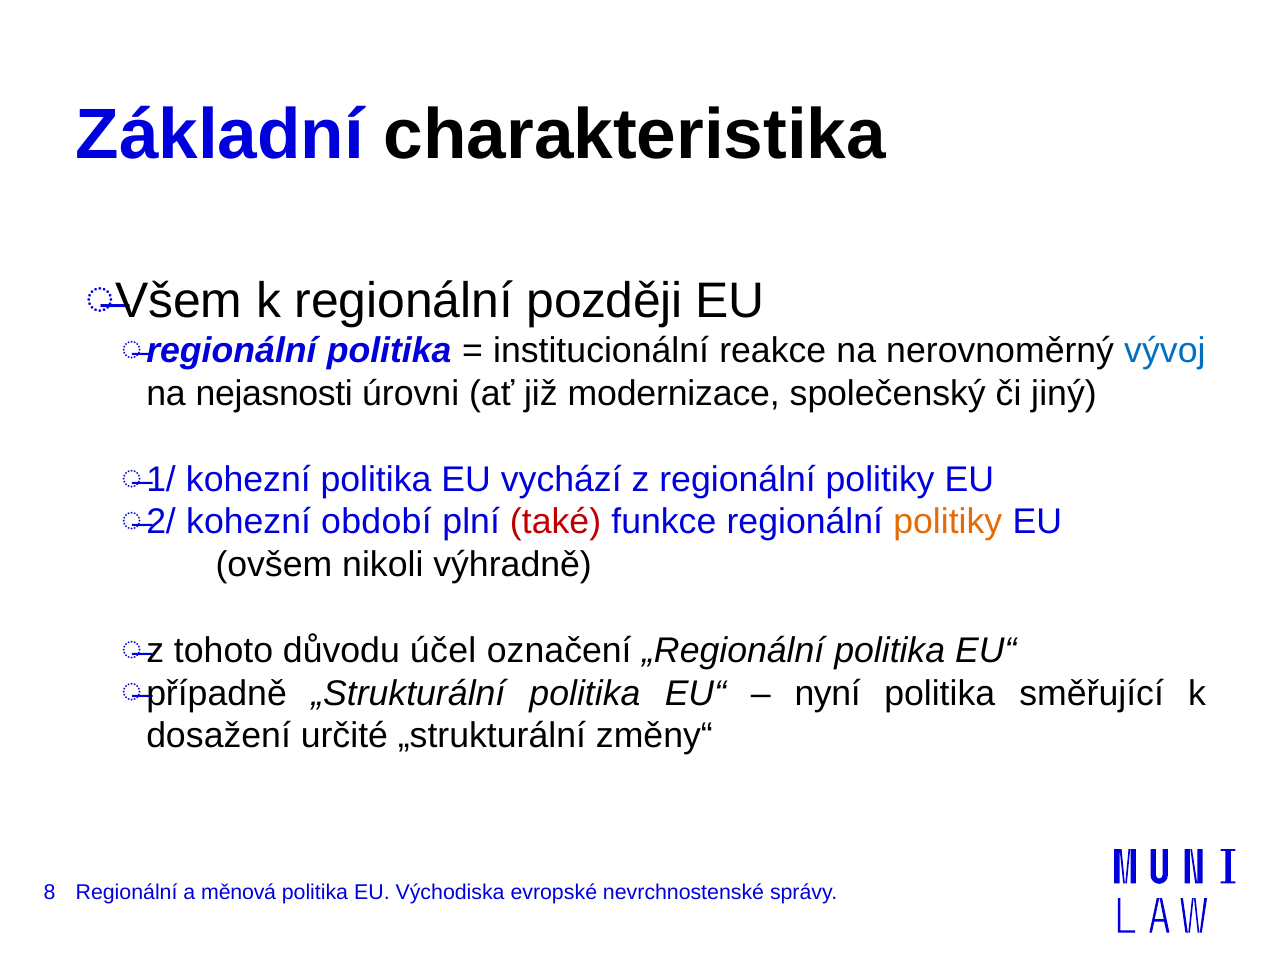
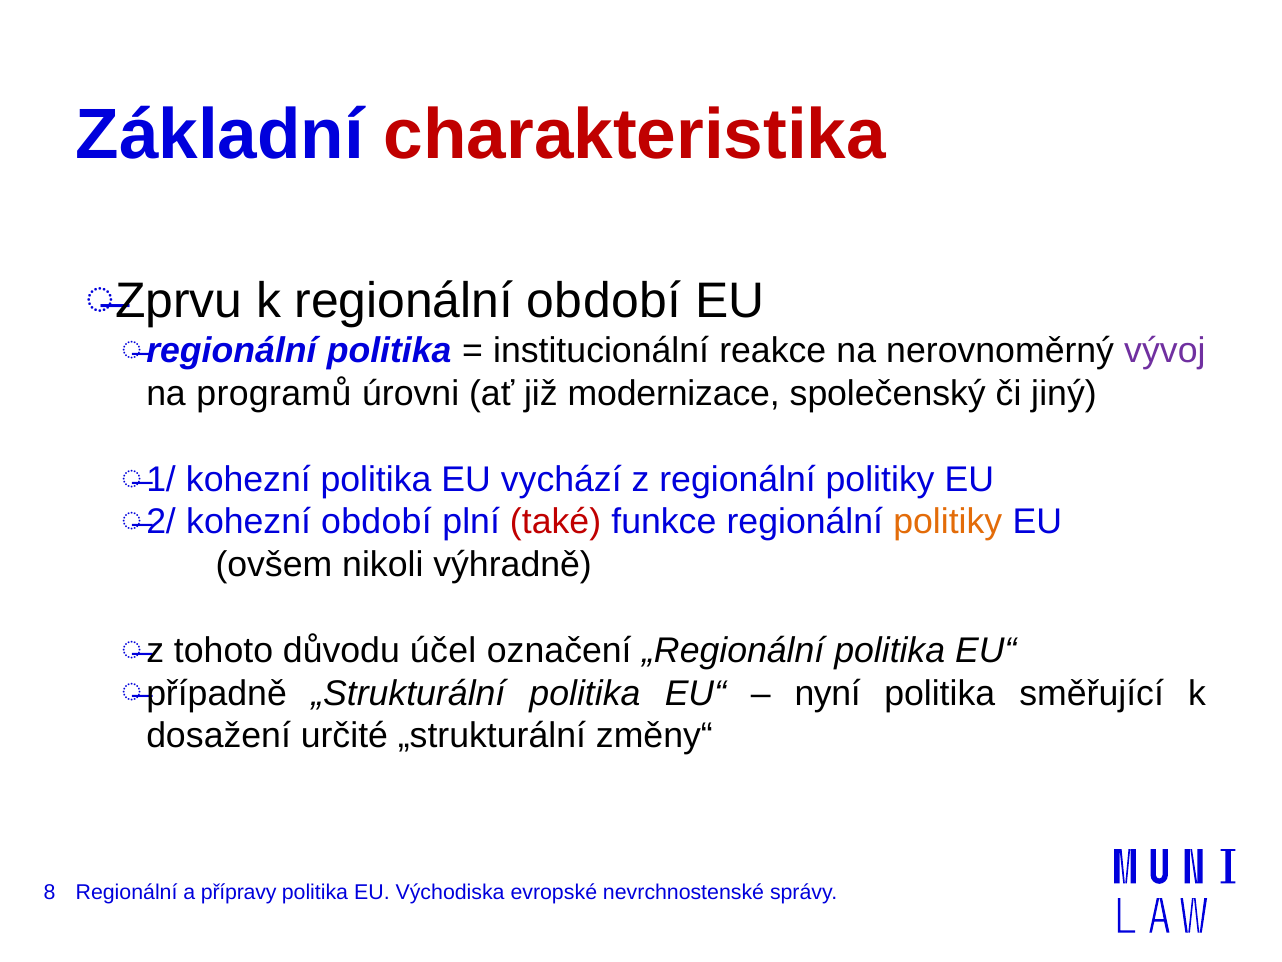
charakteristika colour: black -> red
Všem: Všem -> Zprvu
regionální později: později -> období
vývoj colour: blue -> purple
nejasnosti: nejasnosti -> programů
měnová: měnová -> přípravy
